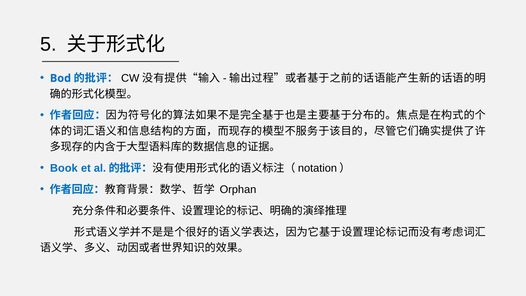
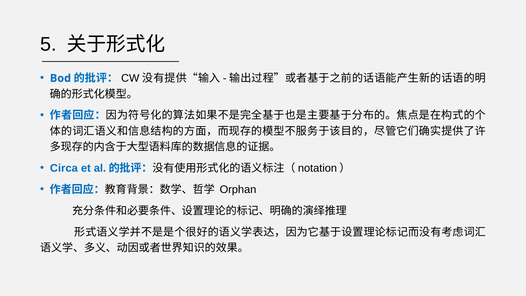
Book: Book -> Circa
